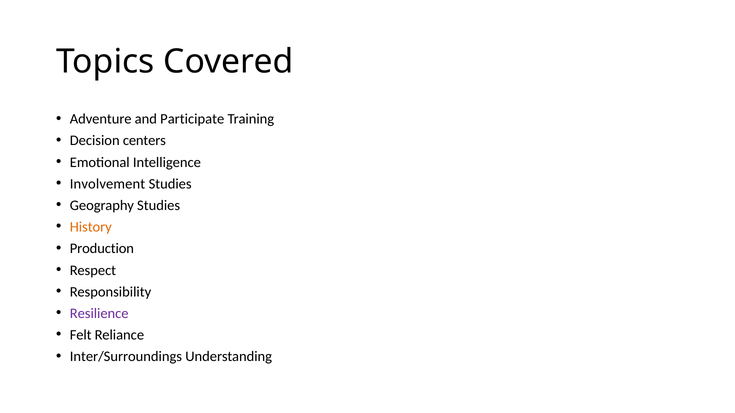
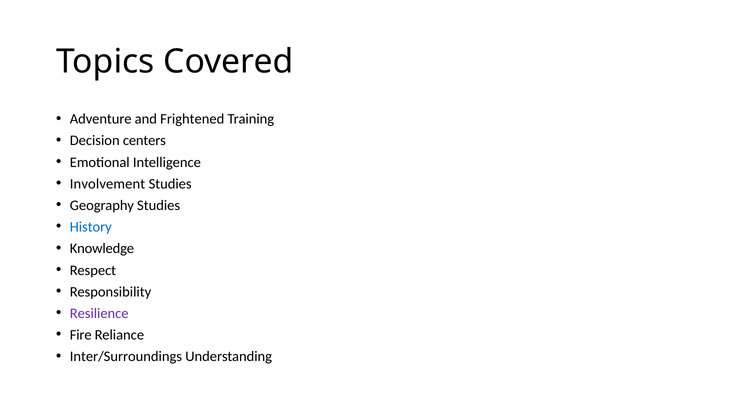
Participate: Participate -> Frightened
History colour: orange -> blue
Production: Production -> Knowledge
Felt: Felt -> Fire
